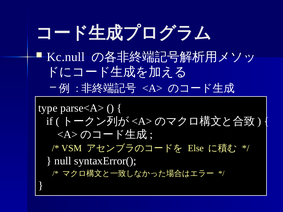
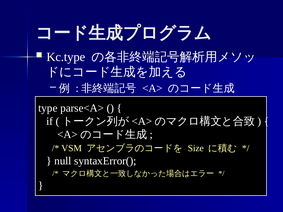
Kc.null: Kc.null -> Kc.type
Else: Else -> Size
